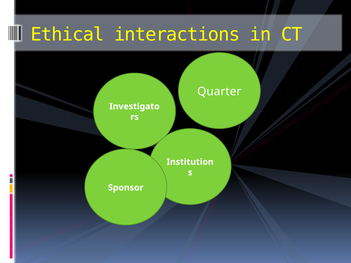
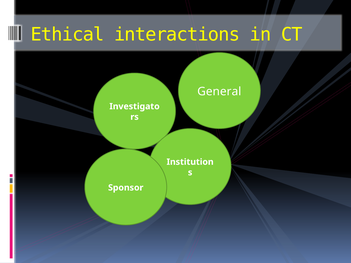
Quarter: Quarter -> General
